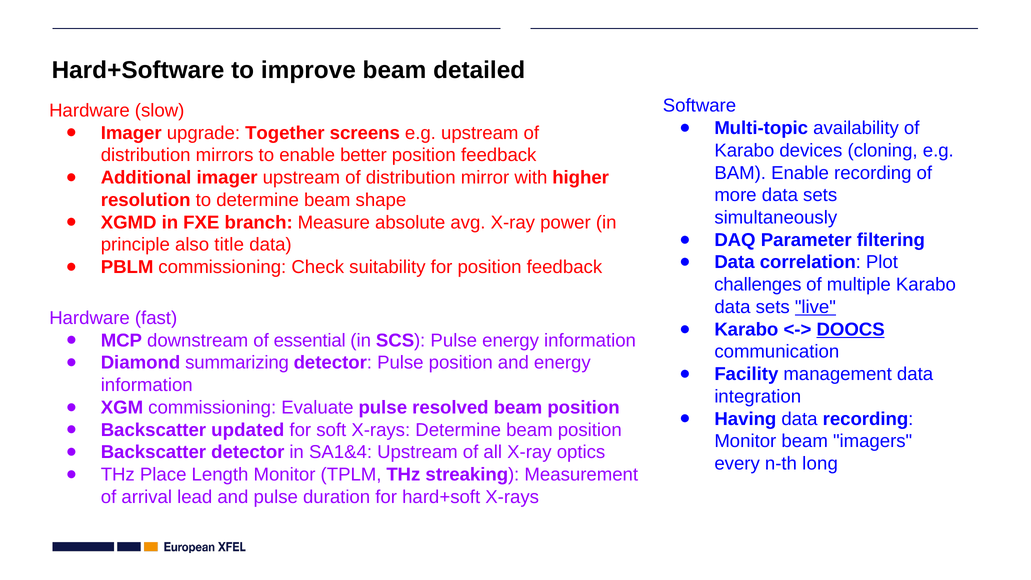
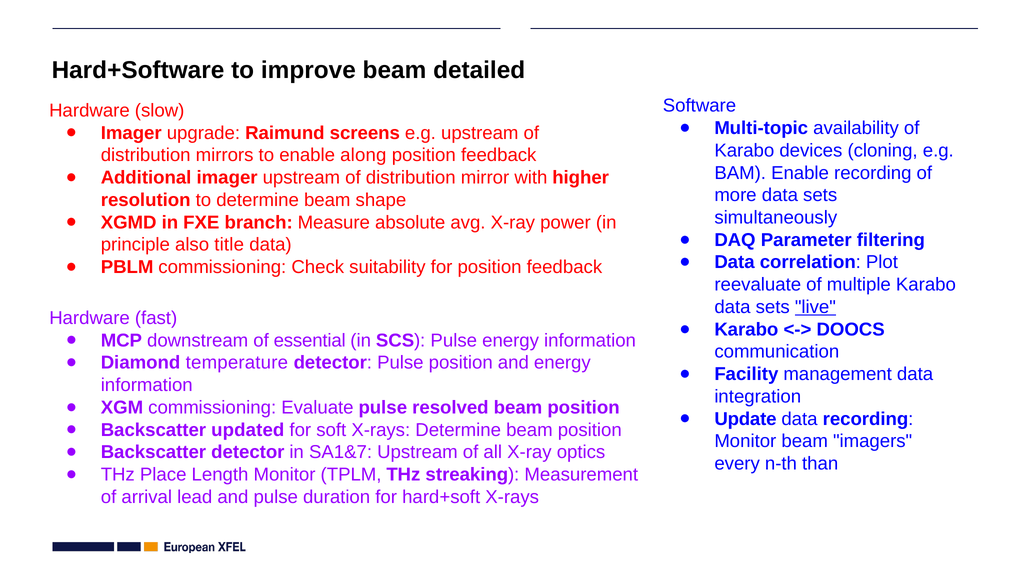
Together: Together -> Raimund
better: better -> along
challenges: challenges -> reevaluate
DOOCS underline: present -> none
summarizing: summarizing -> temperature
Having: Having -> Update
SA1&4: SA1&4 -> SA1&7
long: long -> than
